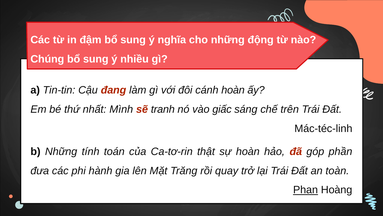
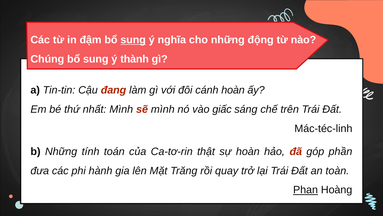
sung at (133, 40) underline: none -> present
nhiều: nhiều -> thành
sẽ tranh: tranh -> mình
